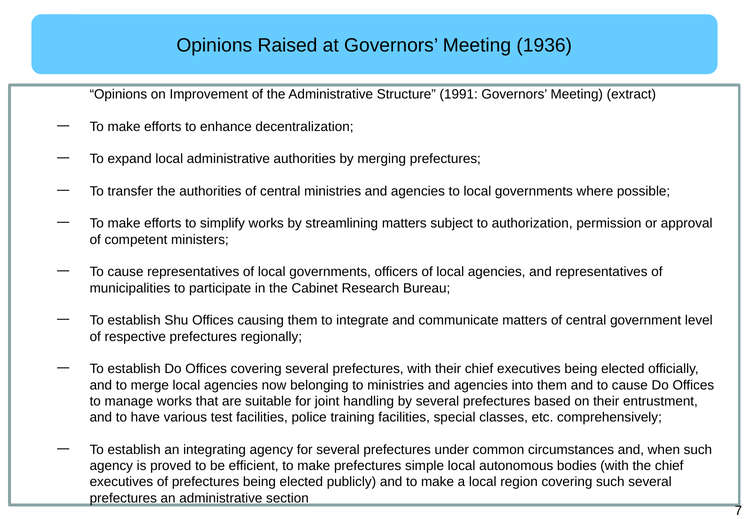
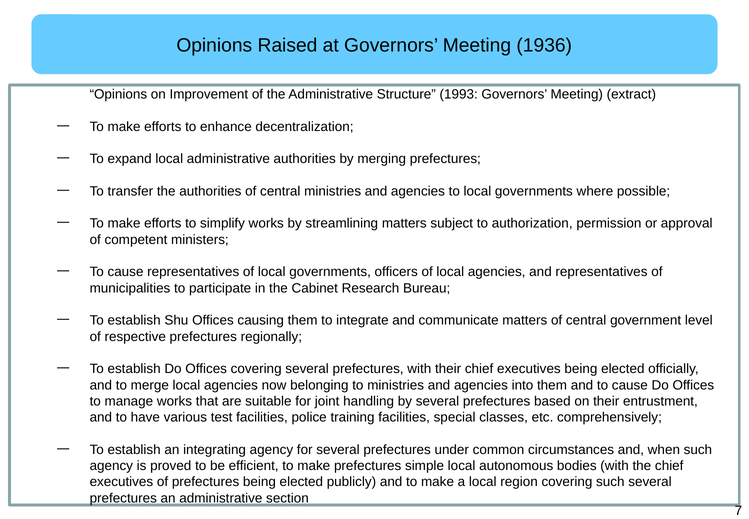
1991: 1991 -> 1993
